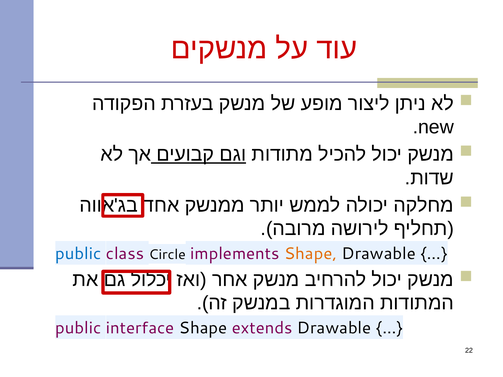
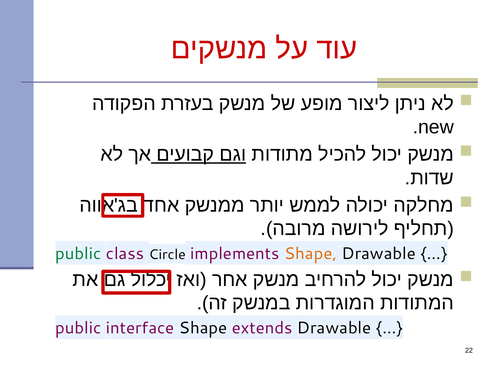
public at (78, 254) colour: blue -> green
